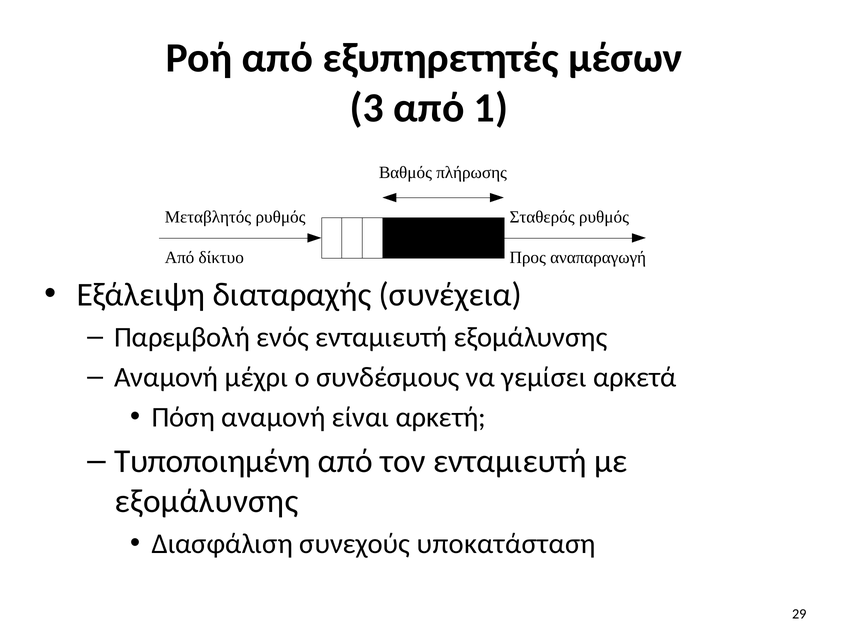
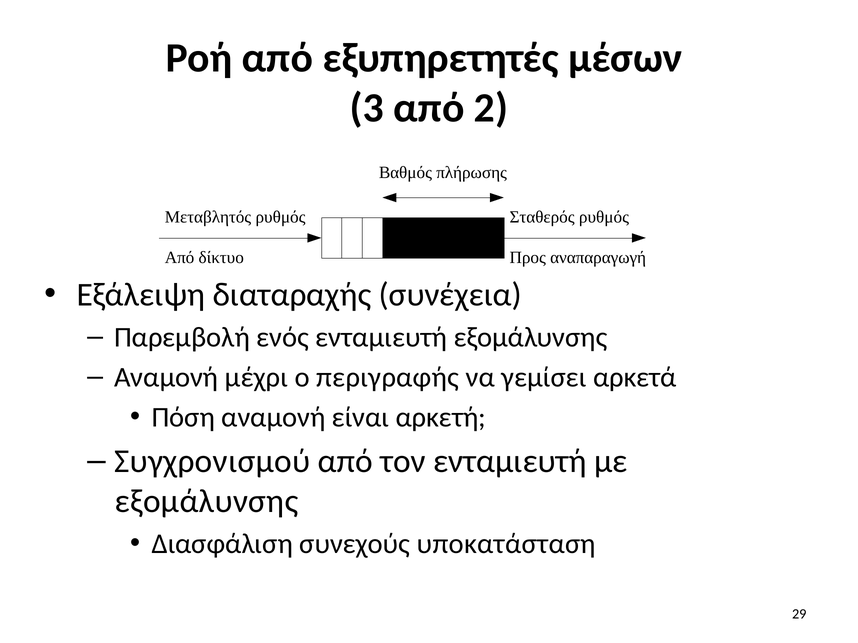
1: 1 -> 2
συνδέσμους: συνδέσμους -> περιγραφής
Τυποποιημένη: Τυποποιημένη -> Συγχρονισμού
